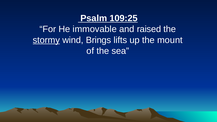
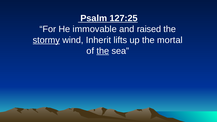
109:25: 109:25 -> 127:25
Brings: Brings -> Inherit
mount: mount -> mortal
the at (103, 51) underline: none -> present
